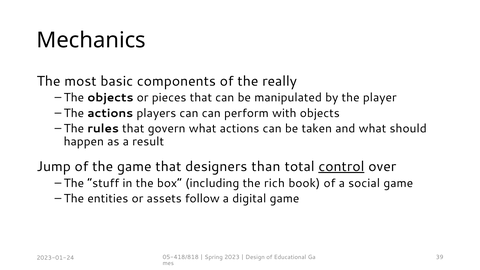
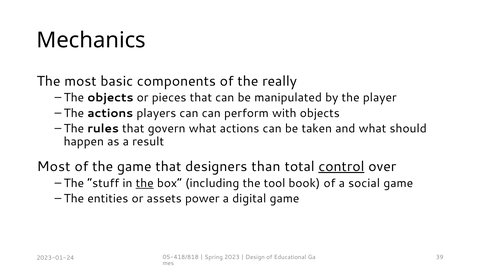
Jump at (54, 167): Jump -> Most
the at (145, 183) underline: none -> present
rich: rich -> tool
follow: follow -> power
